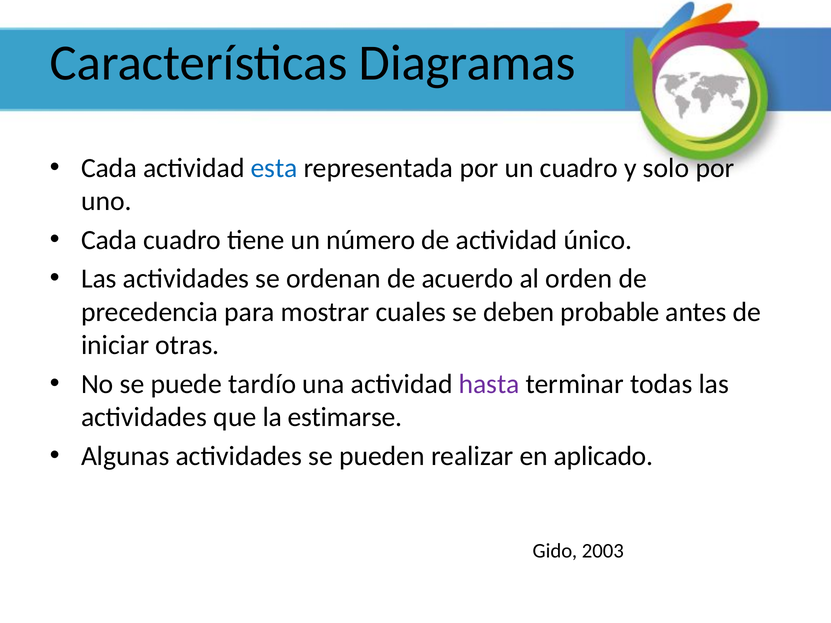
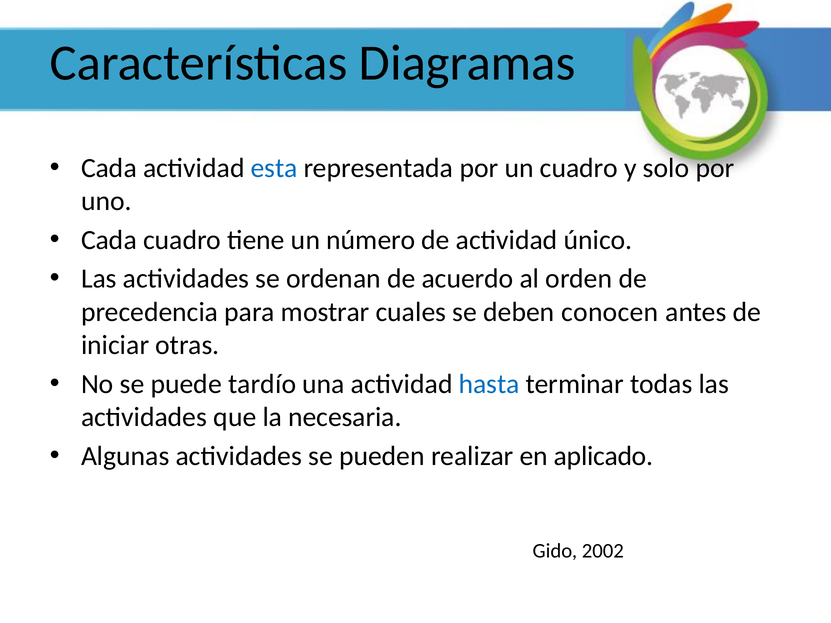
probable: probable -> conocen
hasta colour: purple -> blue
estimarse: estimarse -> necesaria
2003: 2003 -> 2002
